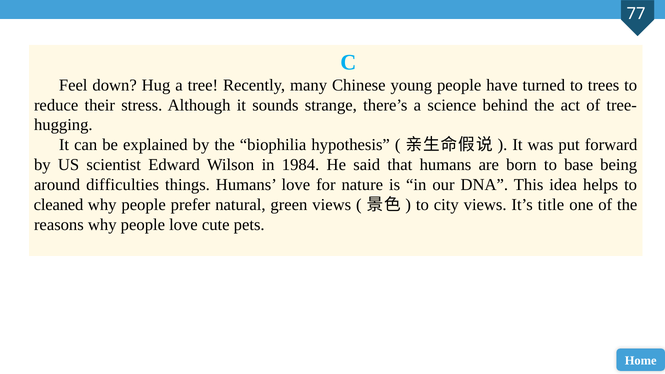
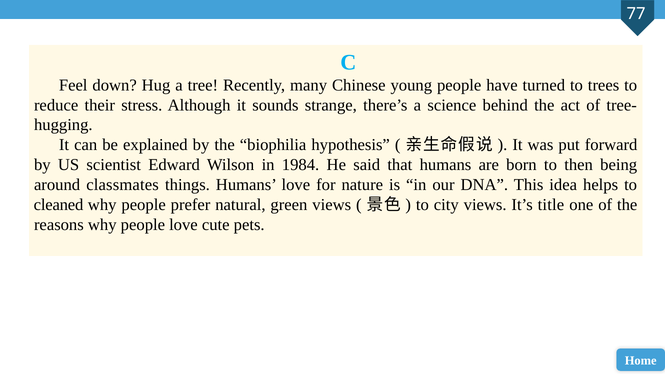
base: base -> then
difficulties: difficulties -> classmates
